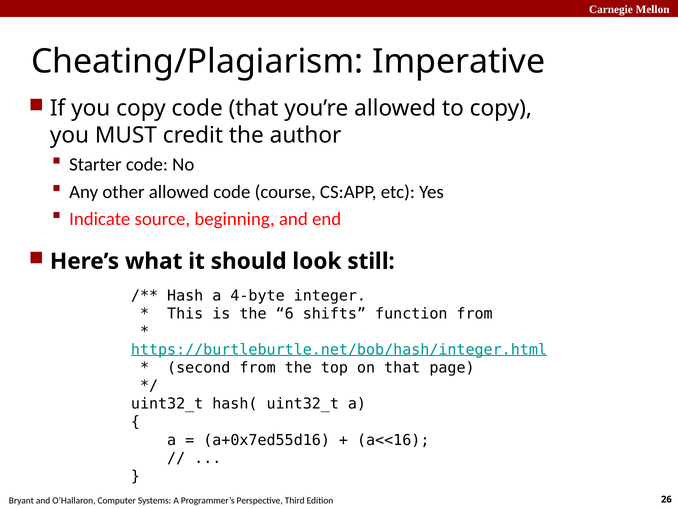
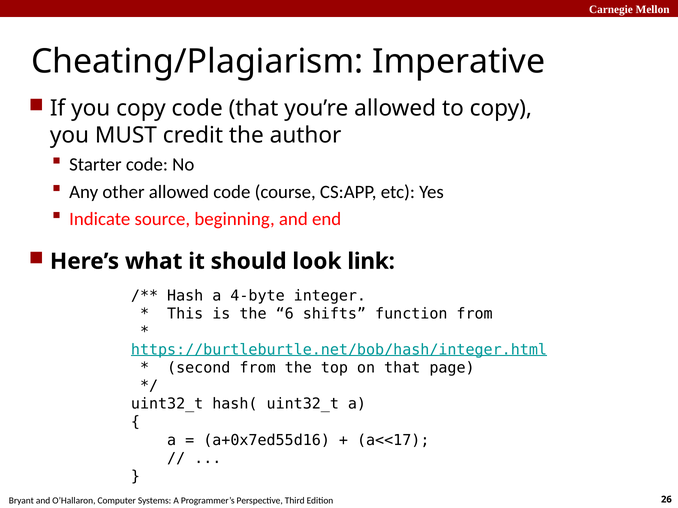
still: still -> link
a<<16: a<<16 -> a<<17
